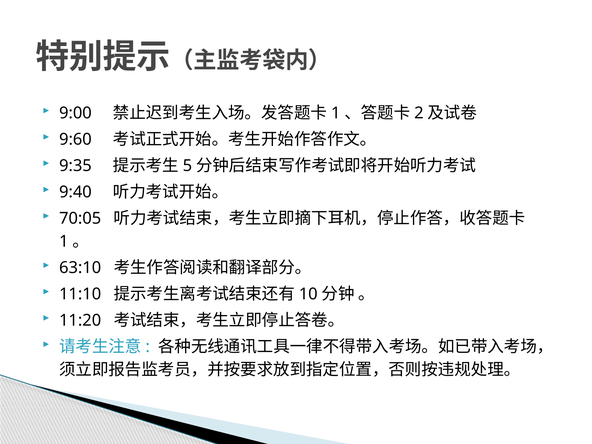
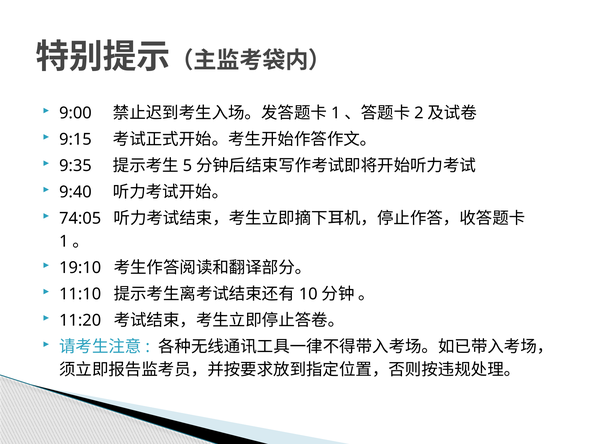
9:60: 9:60 -> 9:15
70:05: 70:05 -> 74:05
63:10: 63:10 -> 19:10
